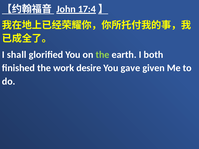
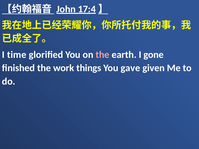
shall: shall -> time
the at (102, 55) colour: light green -> pink
both: both -> gone
desire: desire -> things
